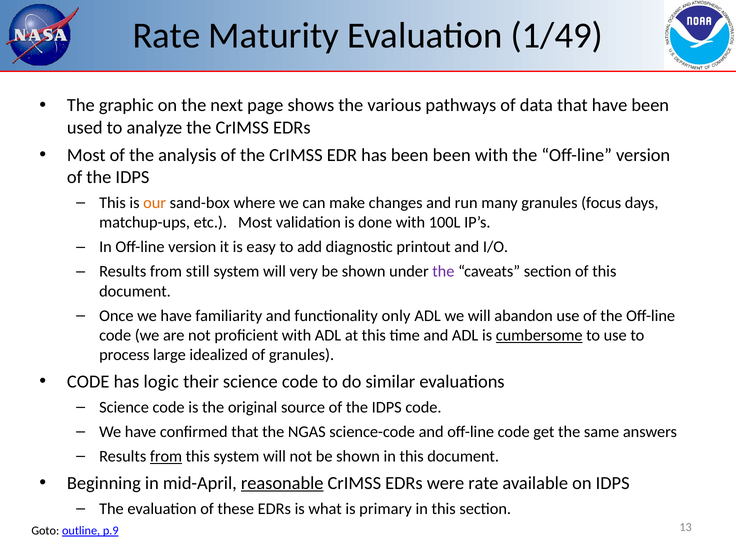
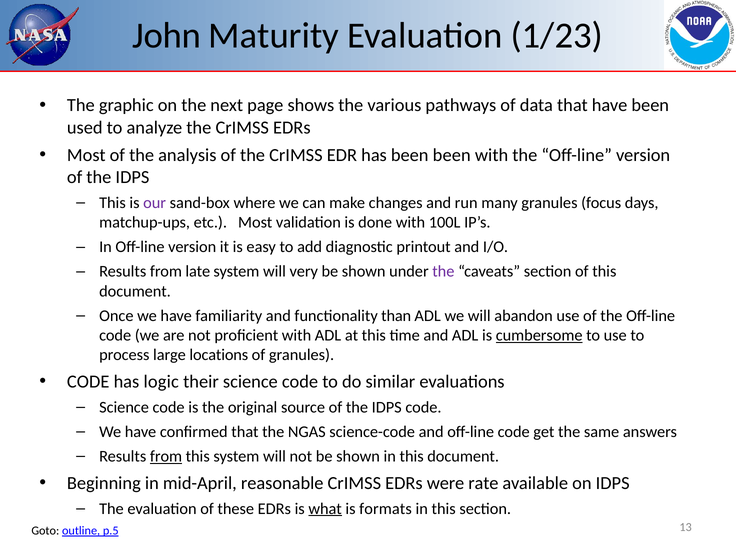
Rate at (166, 36): Rate -> John
1/49: 1/49 -> 1/23
our colour: orange -> purple
still: still -> late
only: only -> than
idealized: idealized -> locations
reasonable underline: present -> none
what underline: none -> present
primary: primary -> formats
p.9: p.9 -> p.5
